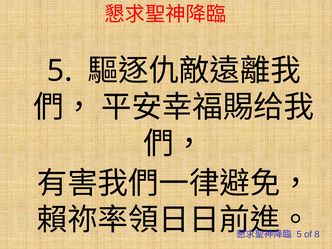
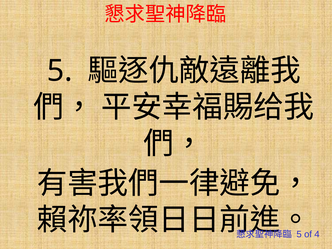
8: 8 -> 4
